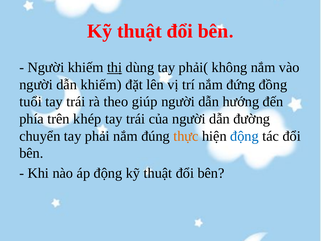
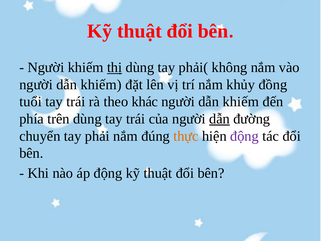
đứng: đứng -> khủy
giúp: giúp -> khác
hướng at (241, 102): hướng -> khiếm
trên khép: khép -> dùng
dẫn at (220, 119) underline: none -> present
động at (244, 136) colour: blue -> purple
